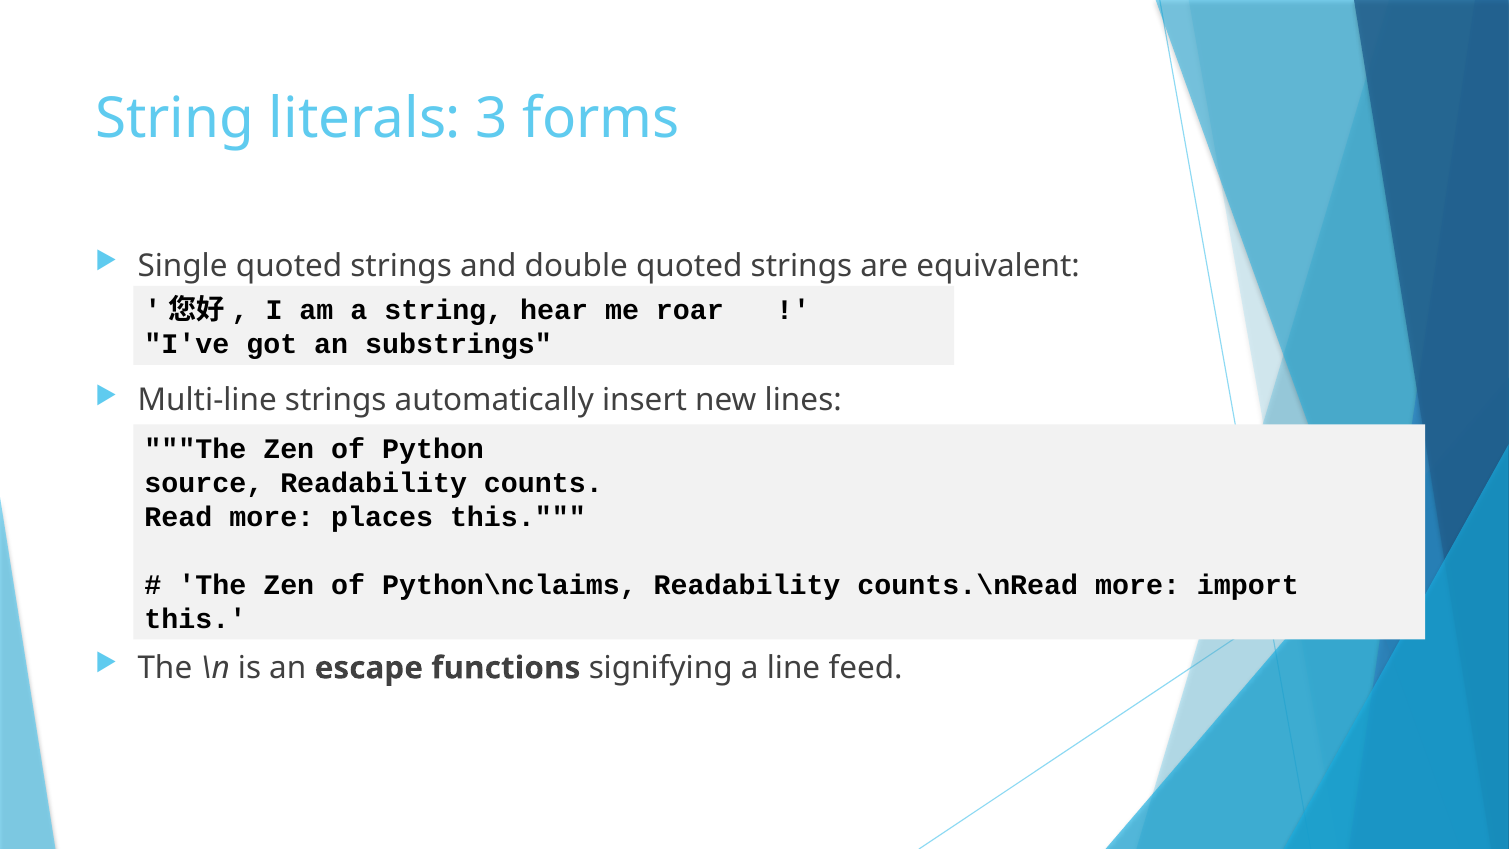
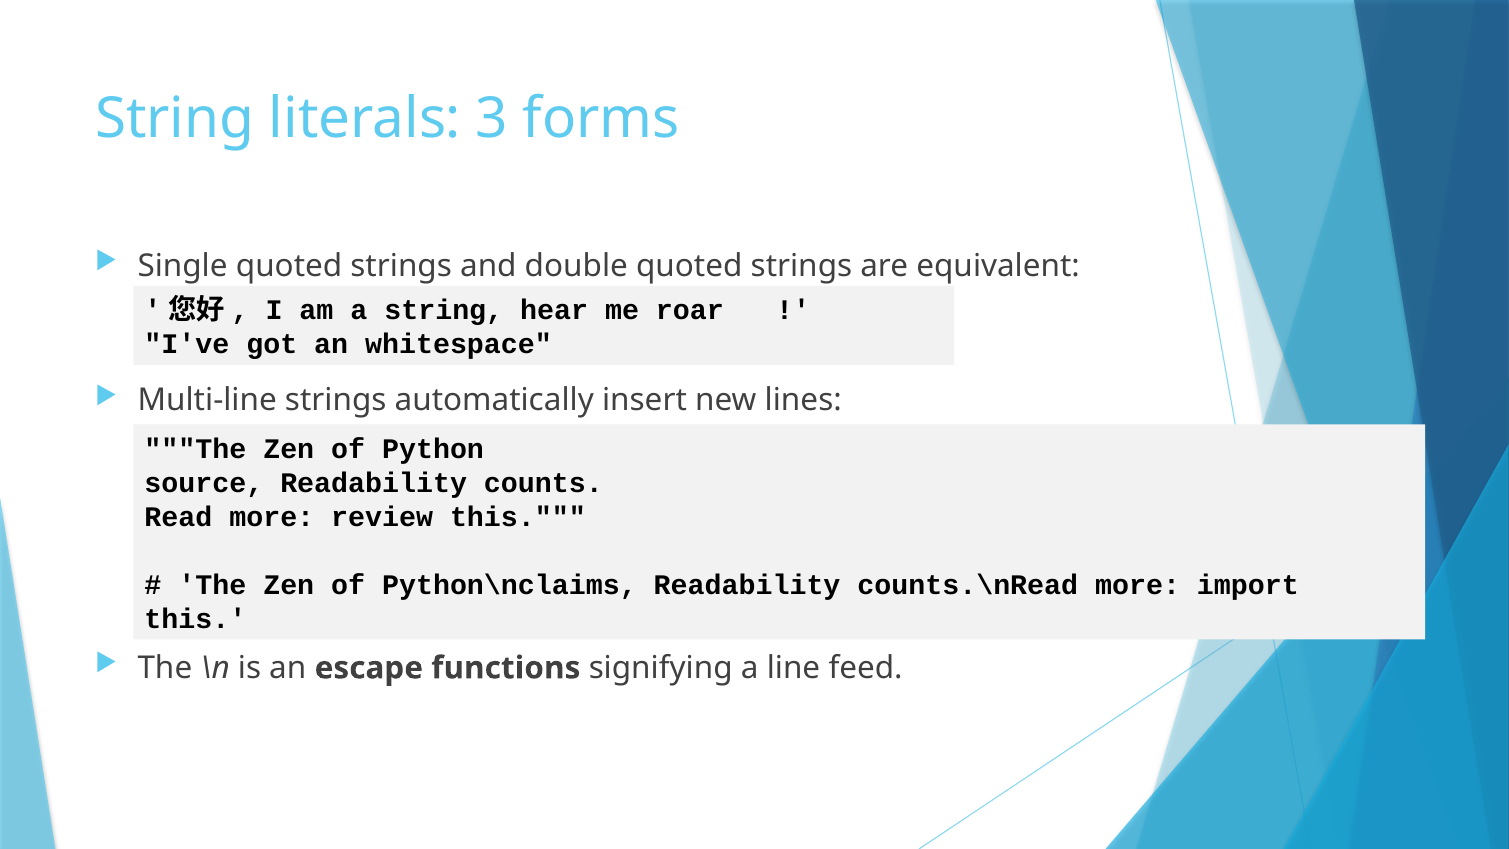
substrings: substrings -> whitespace
places: places -> review
